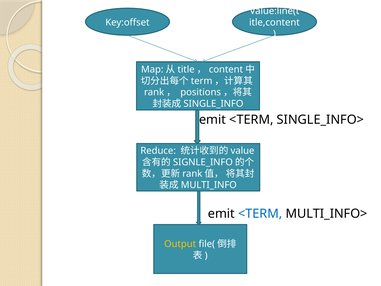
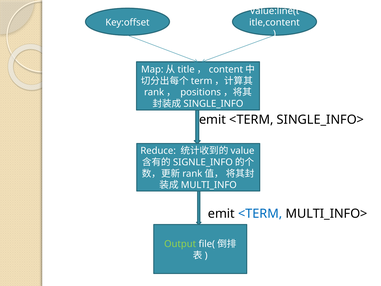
Output colour: yellow -> light green
